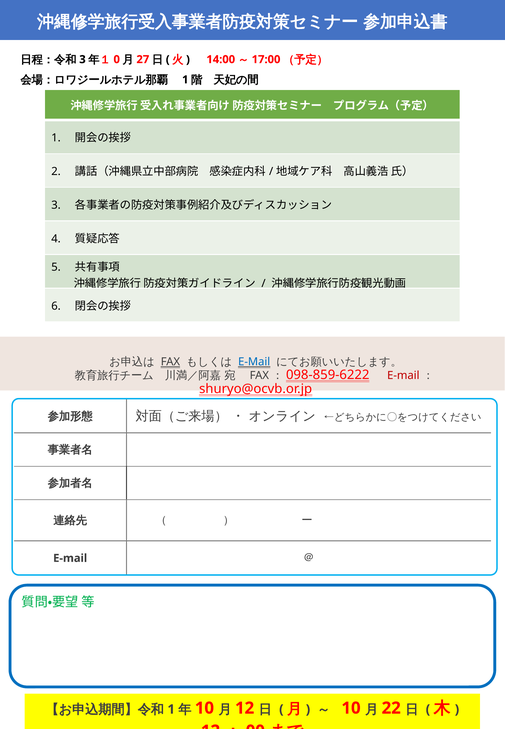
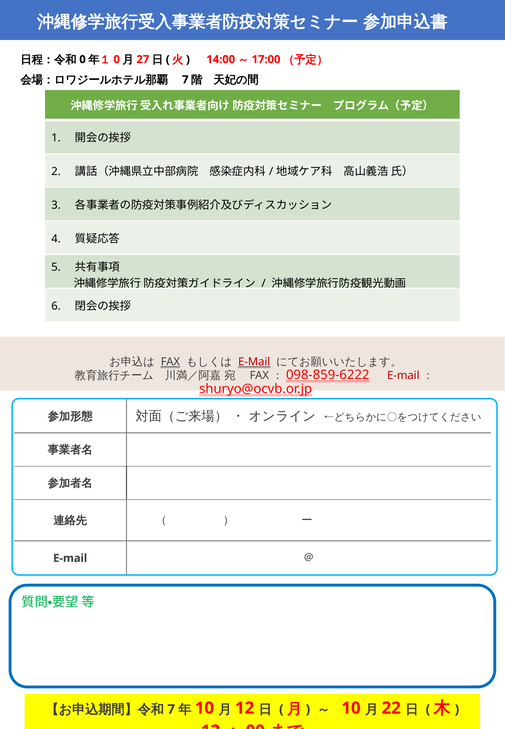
3 at (83, 59): 3 -> 0
1 at (185, 80): 1 -> 7
E-Mail at (254, 362) colour: blue -> red
1 at (171, 710): 1 -> 7
